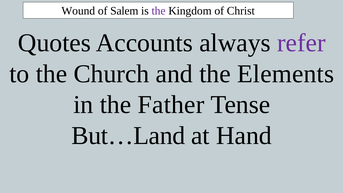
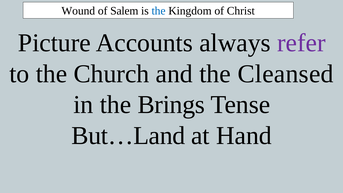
the at (159, 11) colour: purple -> blue
Quotes: Quotes -> Picture
Elements: Elements -> Cleansed
Father: Father -> Brings
